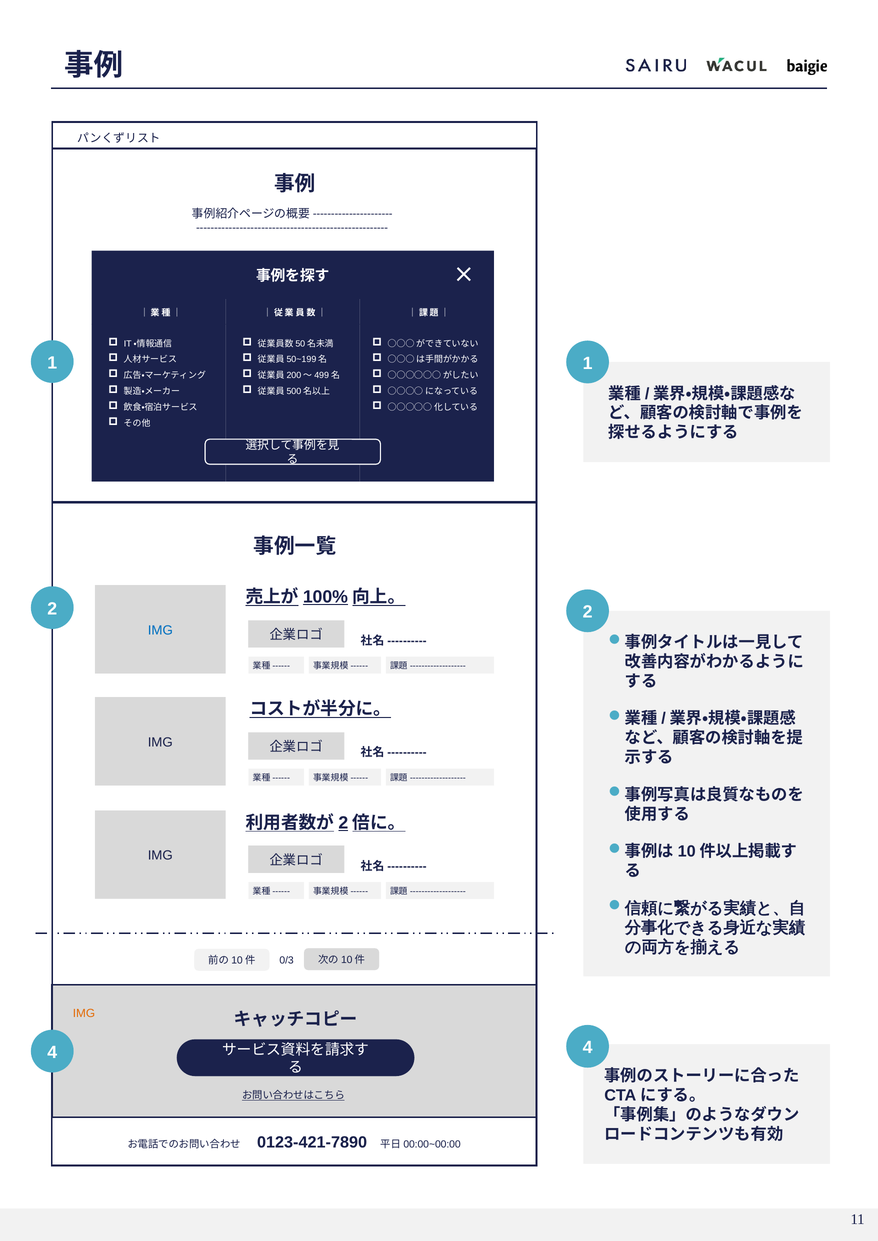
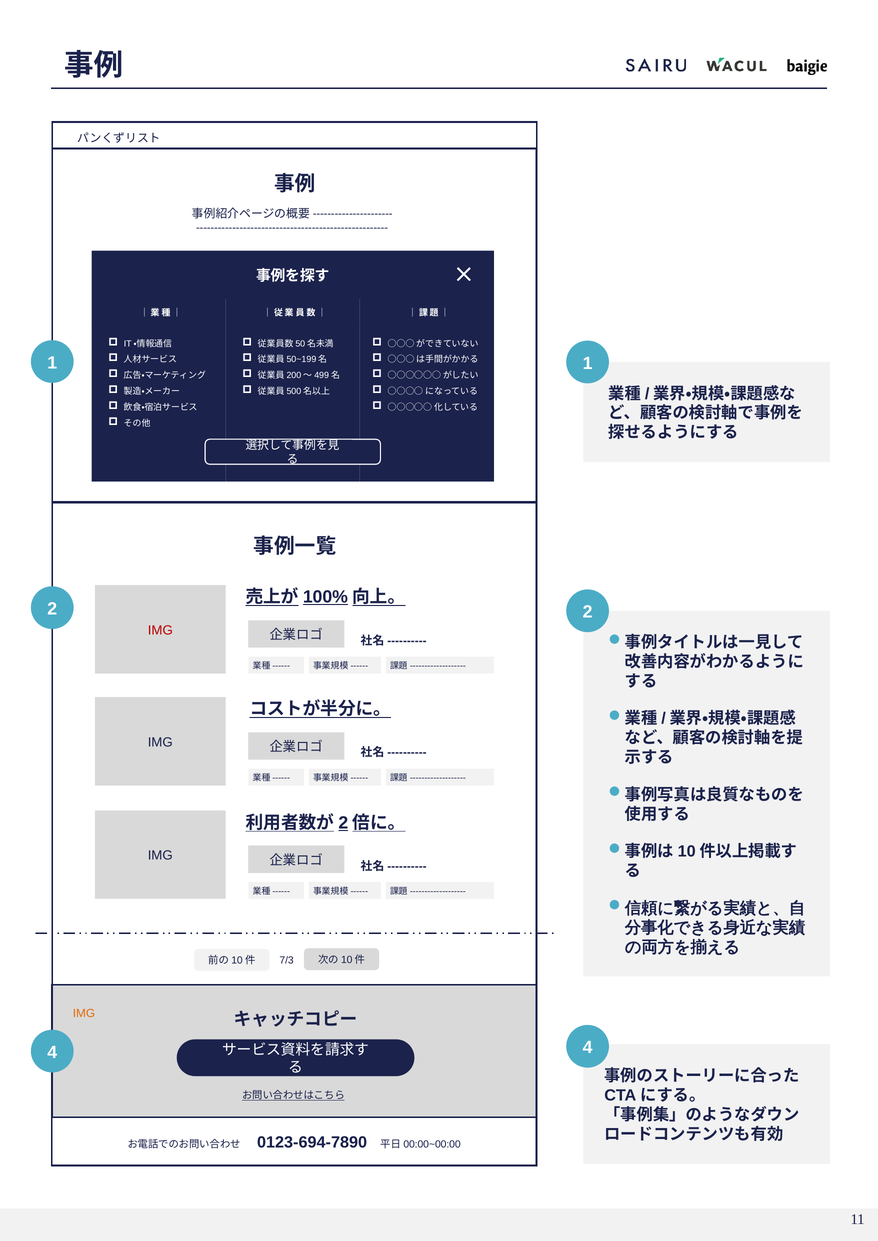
IMG at (160, 631) colour: blue -> red
0/3: 0/3 -> 7/3
0123-421-7890: 0123-421-7890 -> 0123-694-7890
